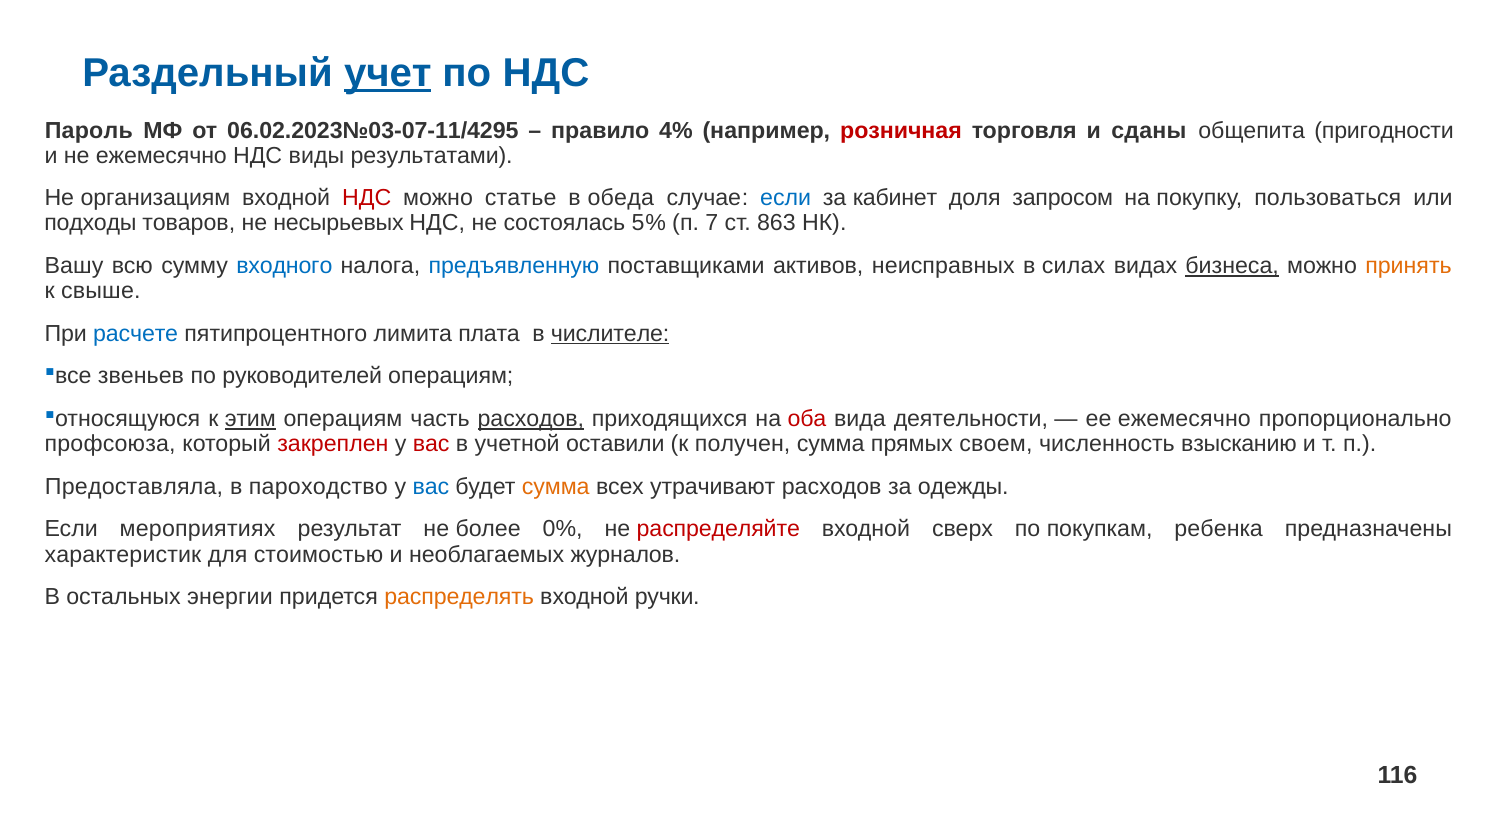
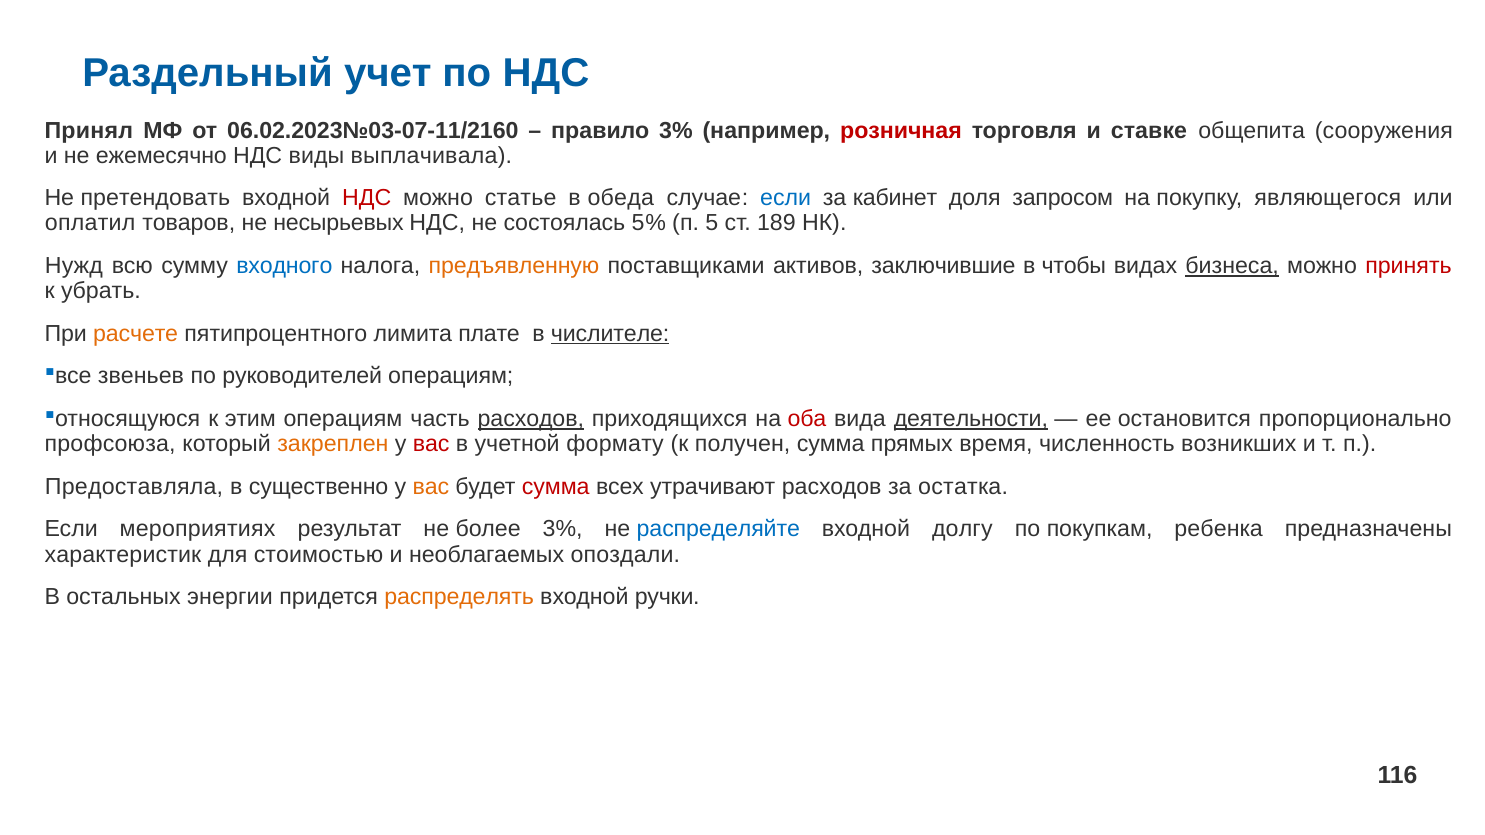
учет underline: present -> none
Пароль: Пароль -> Принял
06.02.2023№03-07-11/4295: 06.02.2023№03-07-11/4295 -> 06.02.2023№03-07-11/2160
правило 4%: 4% -> 3%
сданы: сданы -> ставке
пригодности: пригодности -> сооружения
результатами: результатами -> выплачивала
организациям: организациям -> претендовать
пользоваться: пользоваться -> являющегося
подходы: подходы -> оплатил
7: 7 -> 5
863: 863 -> 189
Вашу: Вашу -> Нужд
предъявленную colour: blue -> orange
неисправных: неисправных -> заключившие
силах: силах -> чтобы
принять colour: orange -> red
свыше: свыше -> убрать
расчете colour: blue -> orange
плата: плата -> плате
этим underline: present -> none
деятельности underline: none -> present
ее ежемесячно: ежемесячно -> остановится
закреплен colour: red -> orange
оставили: оставили -> формату
своем: своем -> время
взысканию: взысканию -> возникших
пароходство: пароходство -> существенно
вас at (431, 487) colour: blue -> orange
сумма at (556, 487) colour: orange -> red
одежды: одежды -> остатка
более 0%: 0% -> 3%
распределяйте colour: red -> blue
сверх: сверх -> долгу
журналов: журналов -> опоздали
